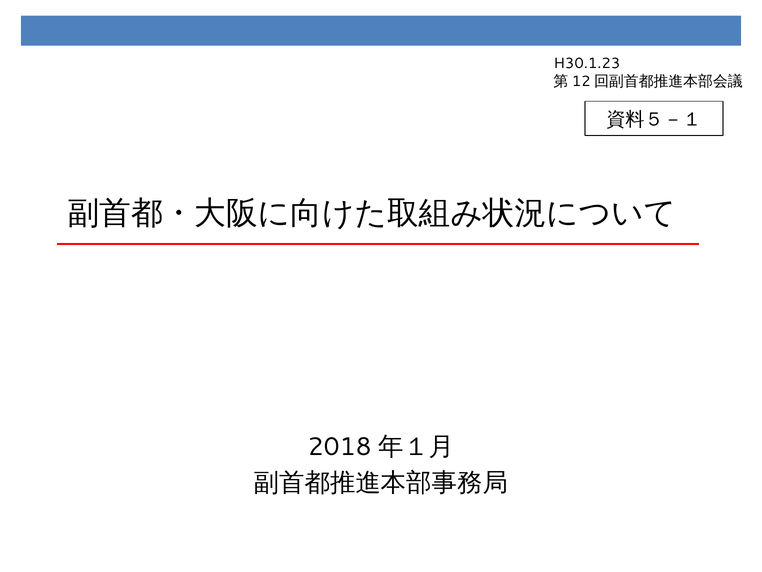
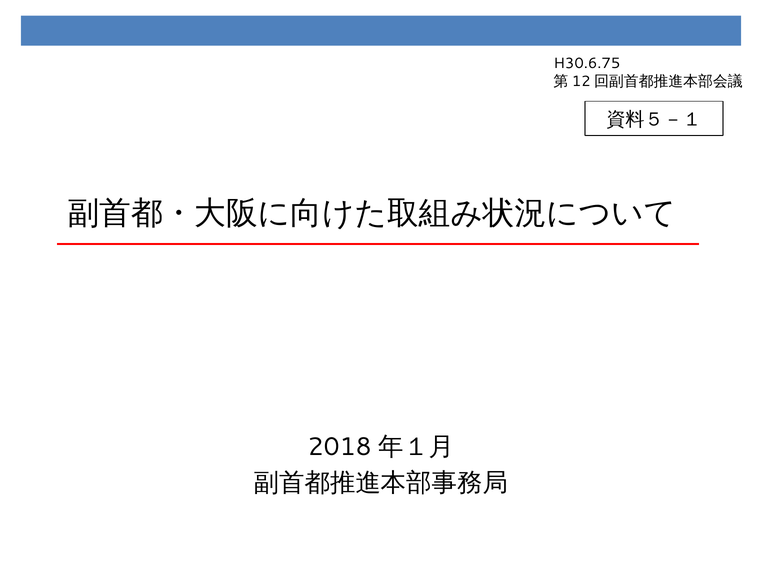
H30.1.23: H30.1.23 -> H30.6.75
